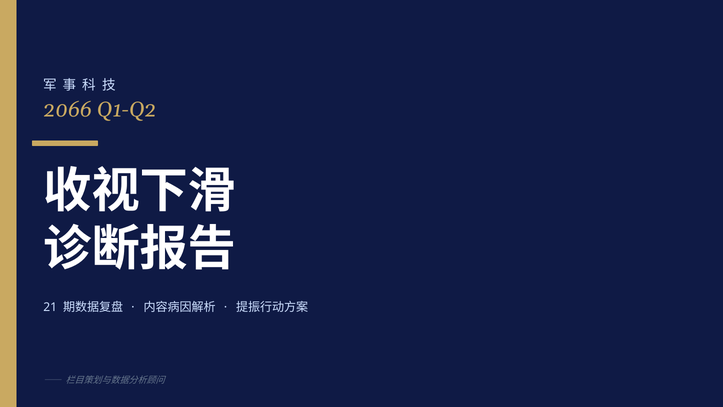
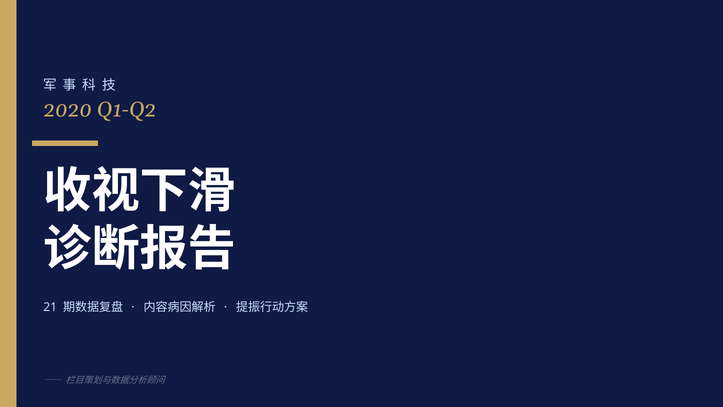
2066: 2066 -> 2020
